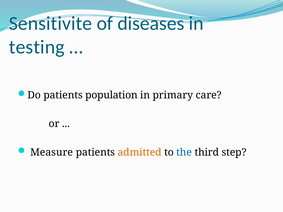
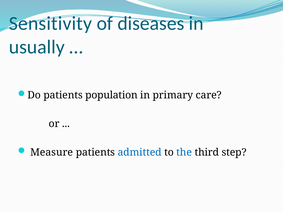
Sensitivite: Sensitivite -> Sensitivity
testing: testing -> usually
admitted colour: orange -> blue
